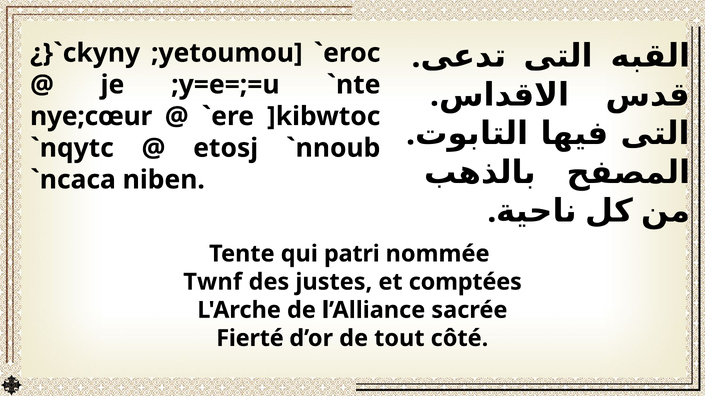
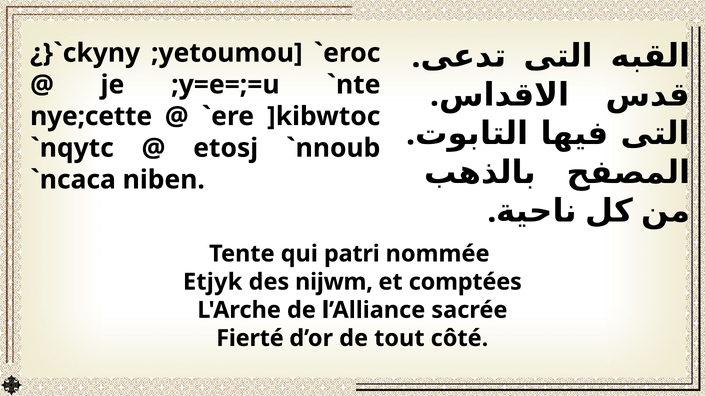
nye;cœur: nye;cœur -> nye;cette
Twnf: Twnf -> Etjyk
justes: justes -> nijwm
